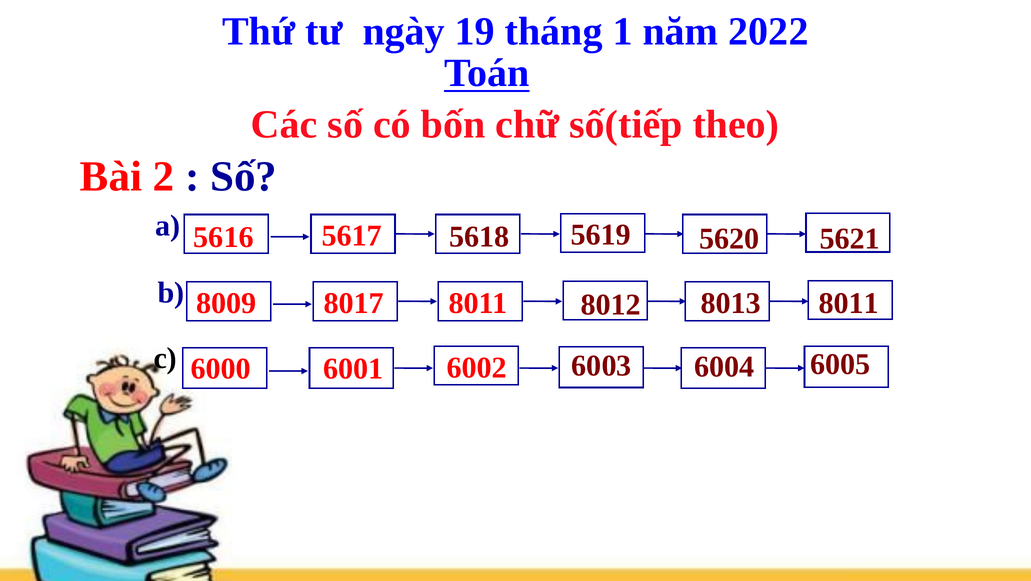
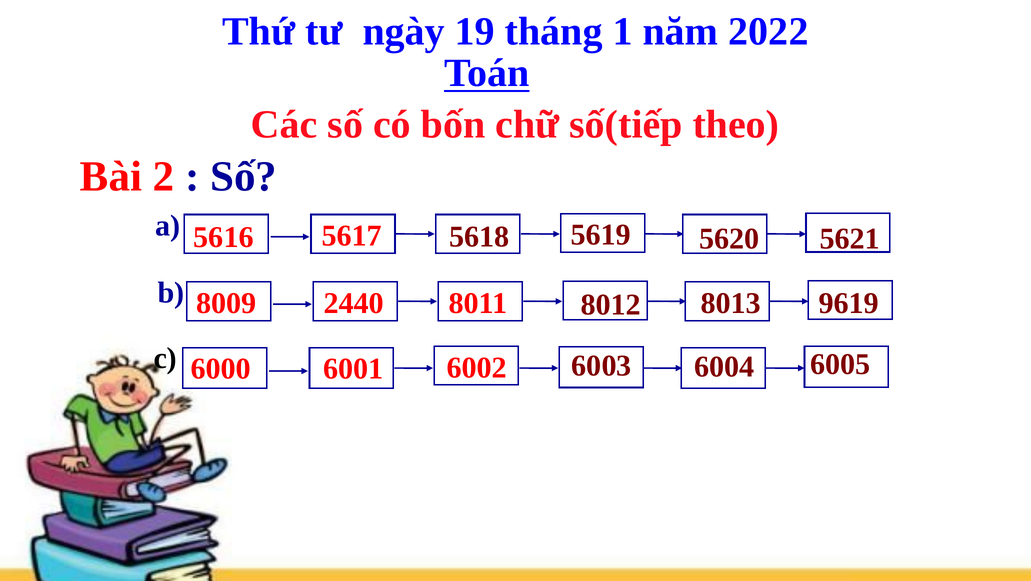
8017: 8017 -> 2440
8011 at (849, 303): 8011 -> 9619
